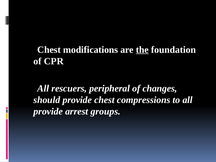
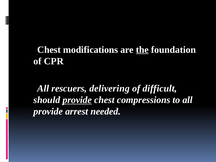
peripheral: peripheral -> delivering
changes: changes -> difficult
provide at (77, 100) underline: none -> present
groups: groups -> needed
